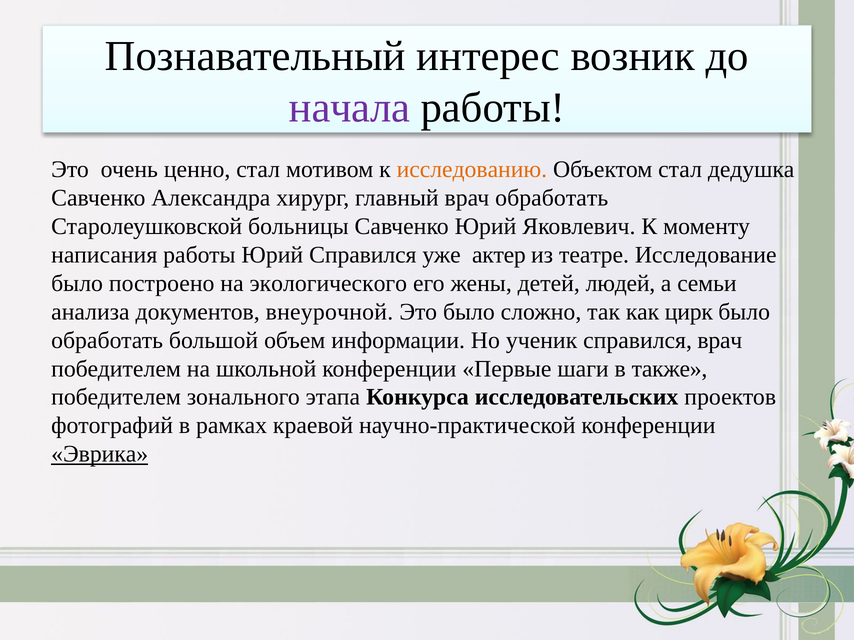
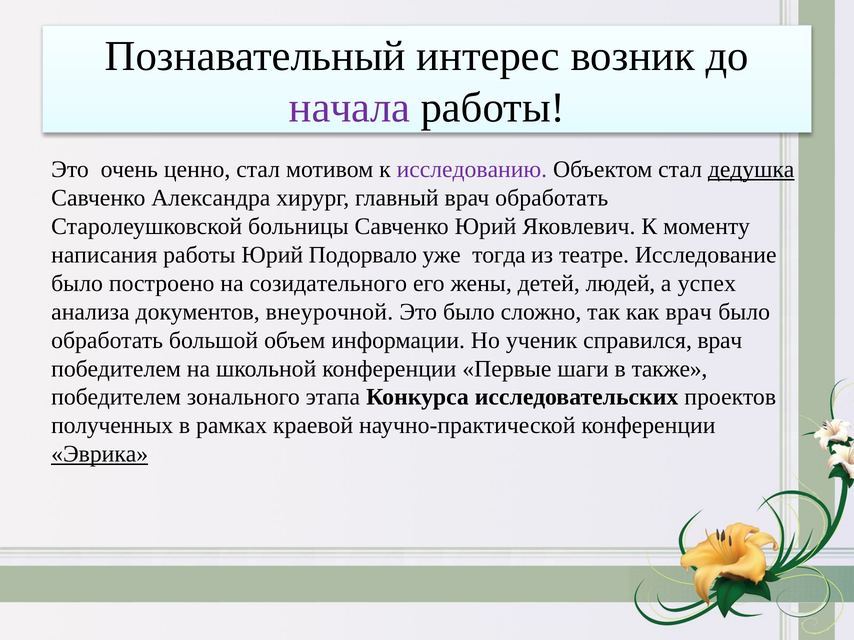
исследованию colour: orange -> purple
дедушка underline: none -> present
Юрий Справился: Справился -> Подорвало
актер: актер -> тогда
экологического: экологического -> созидательного
семьи: семьи -> успех
как цирк: цирк -> врач
фотографий: фотографий -> полученных
